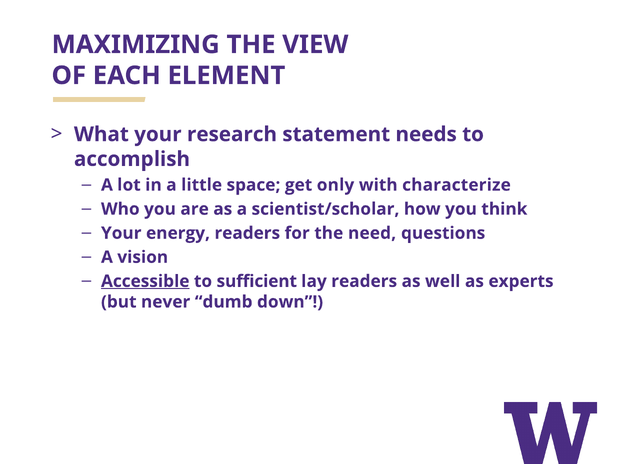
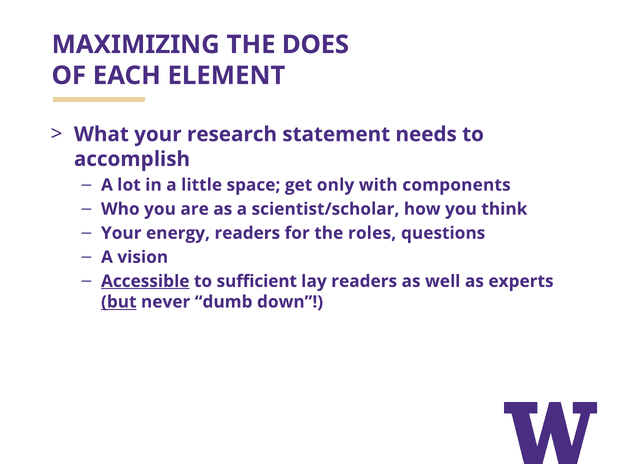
VIEW: VIEW -> DOES
characterize: characterize -> components
need: need -> roles
but underline: none -> present
